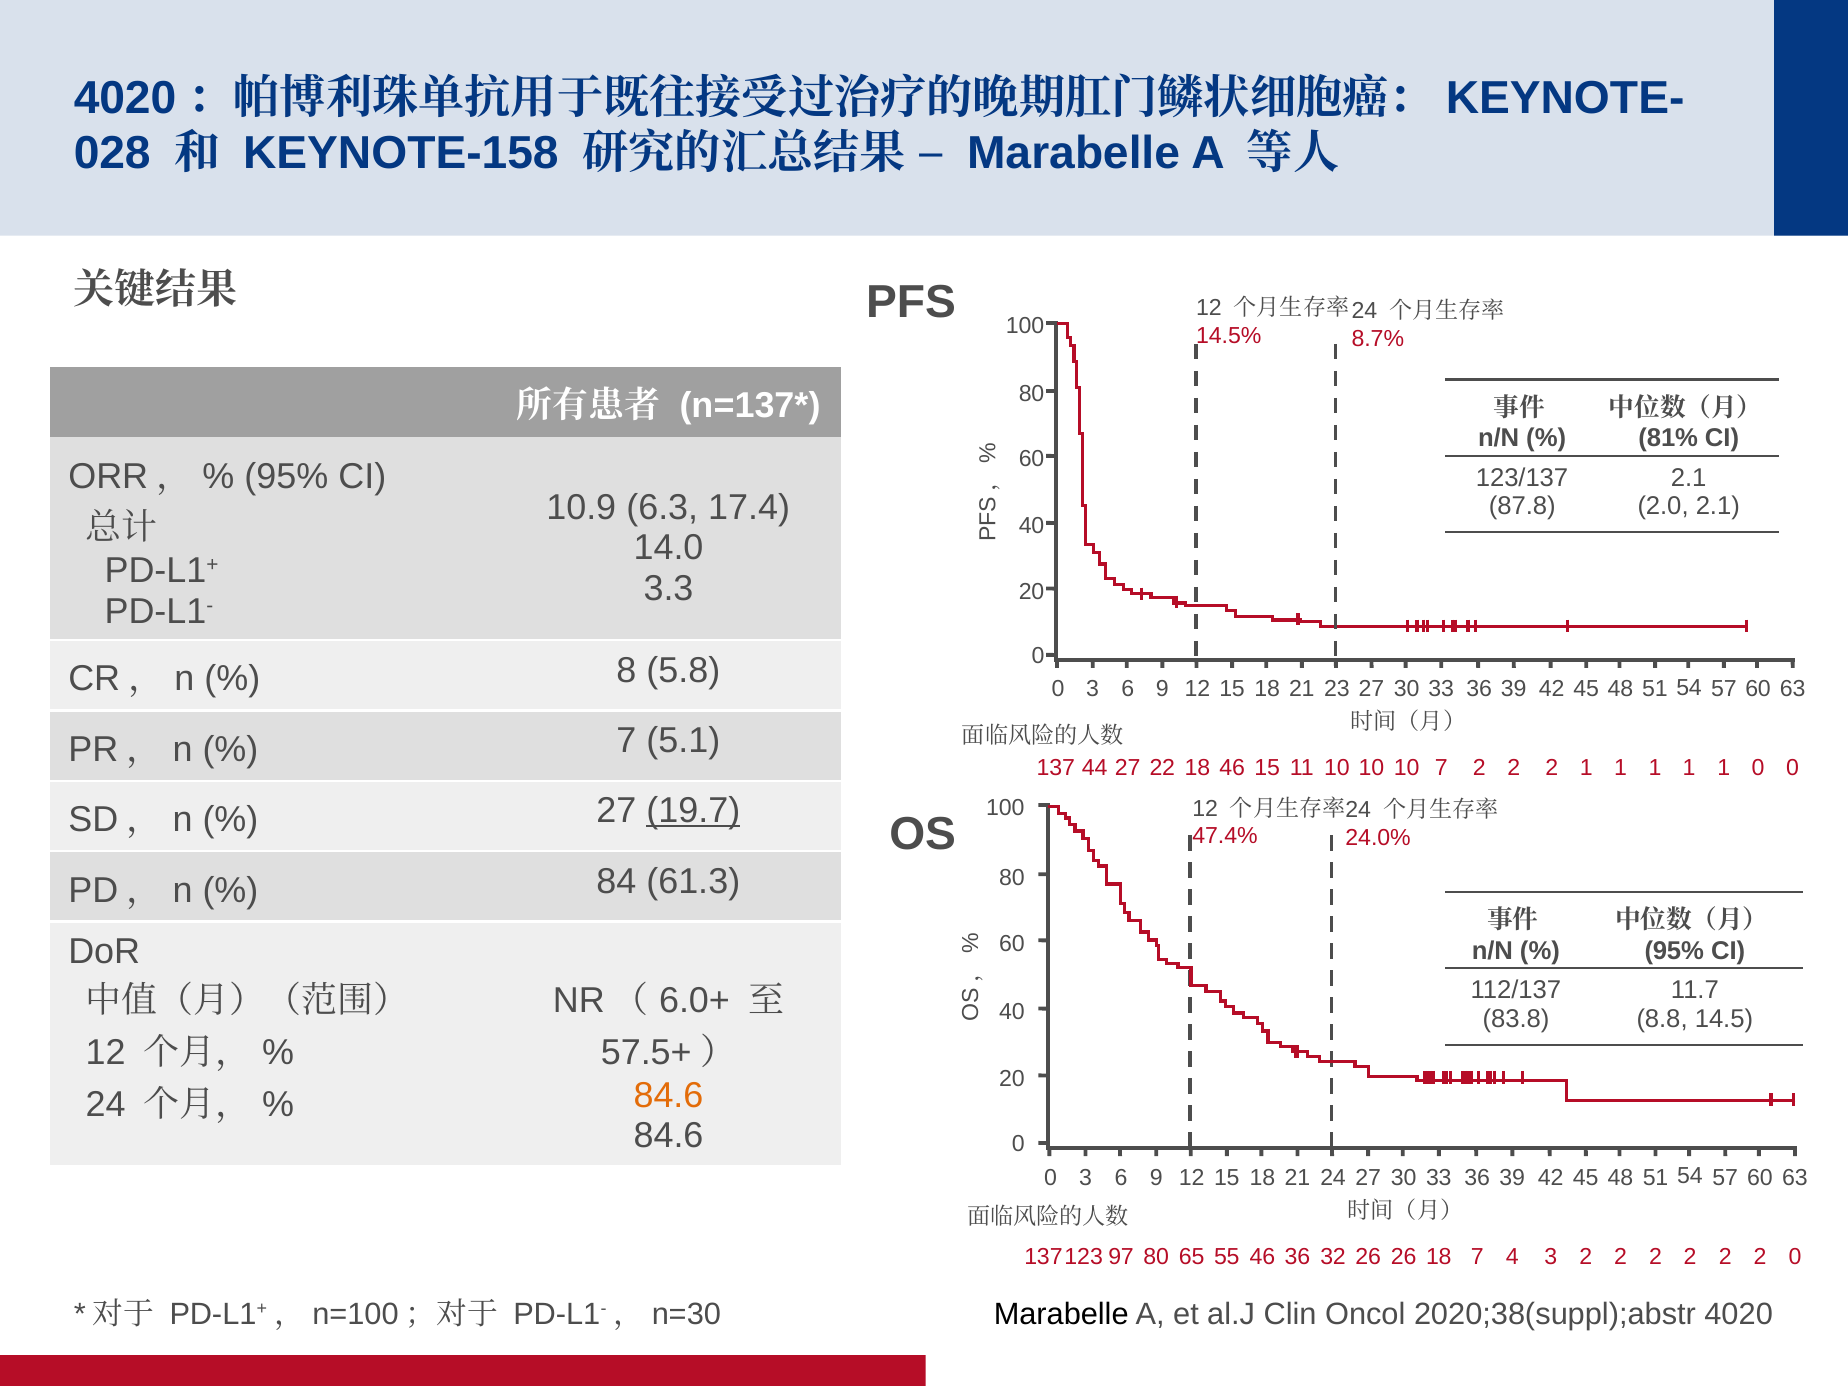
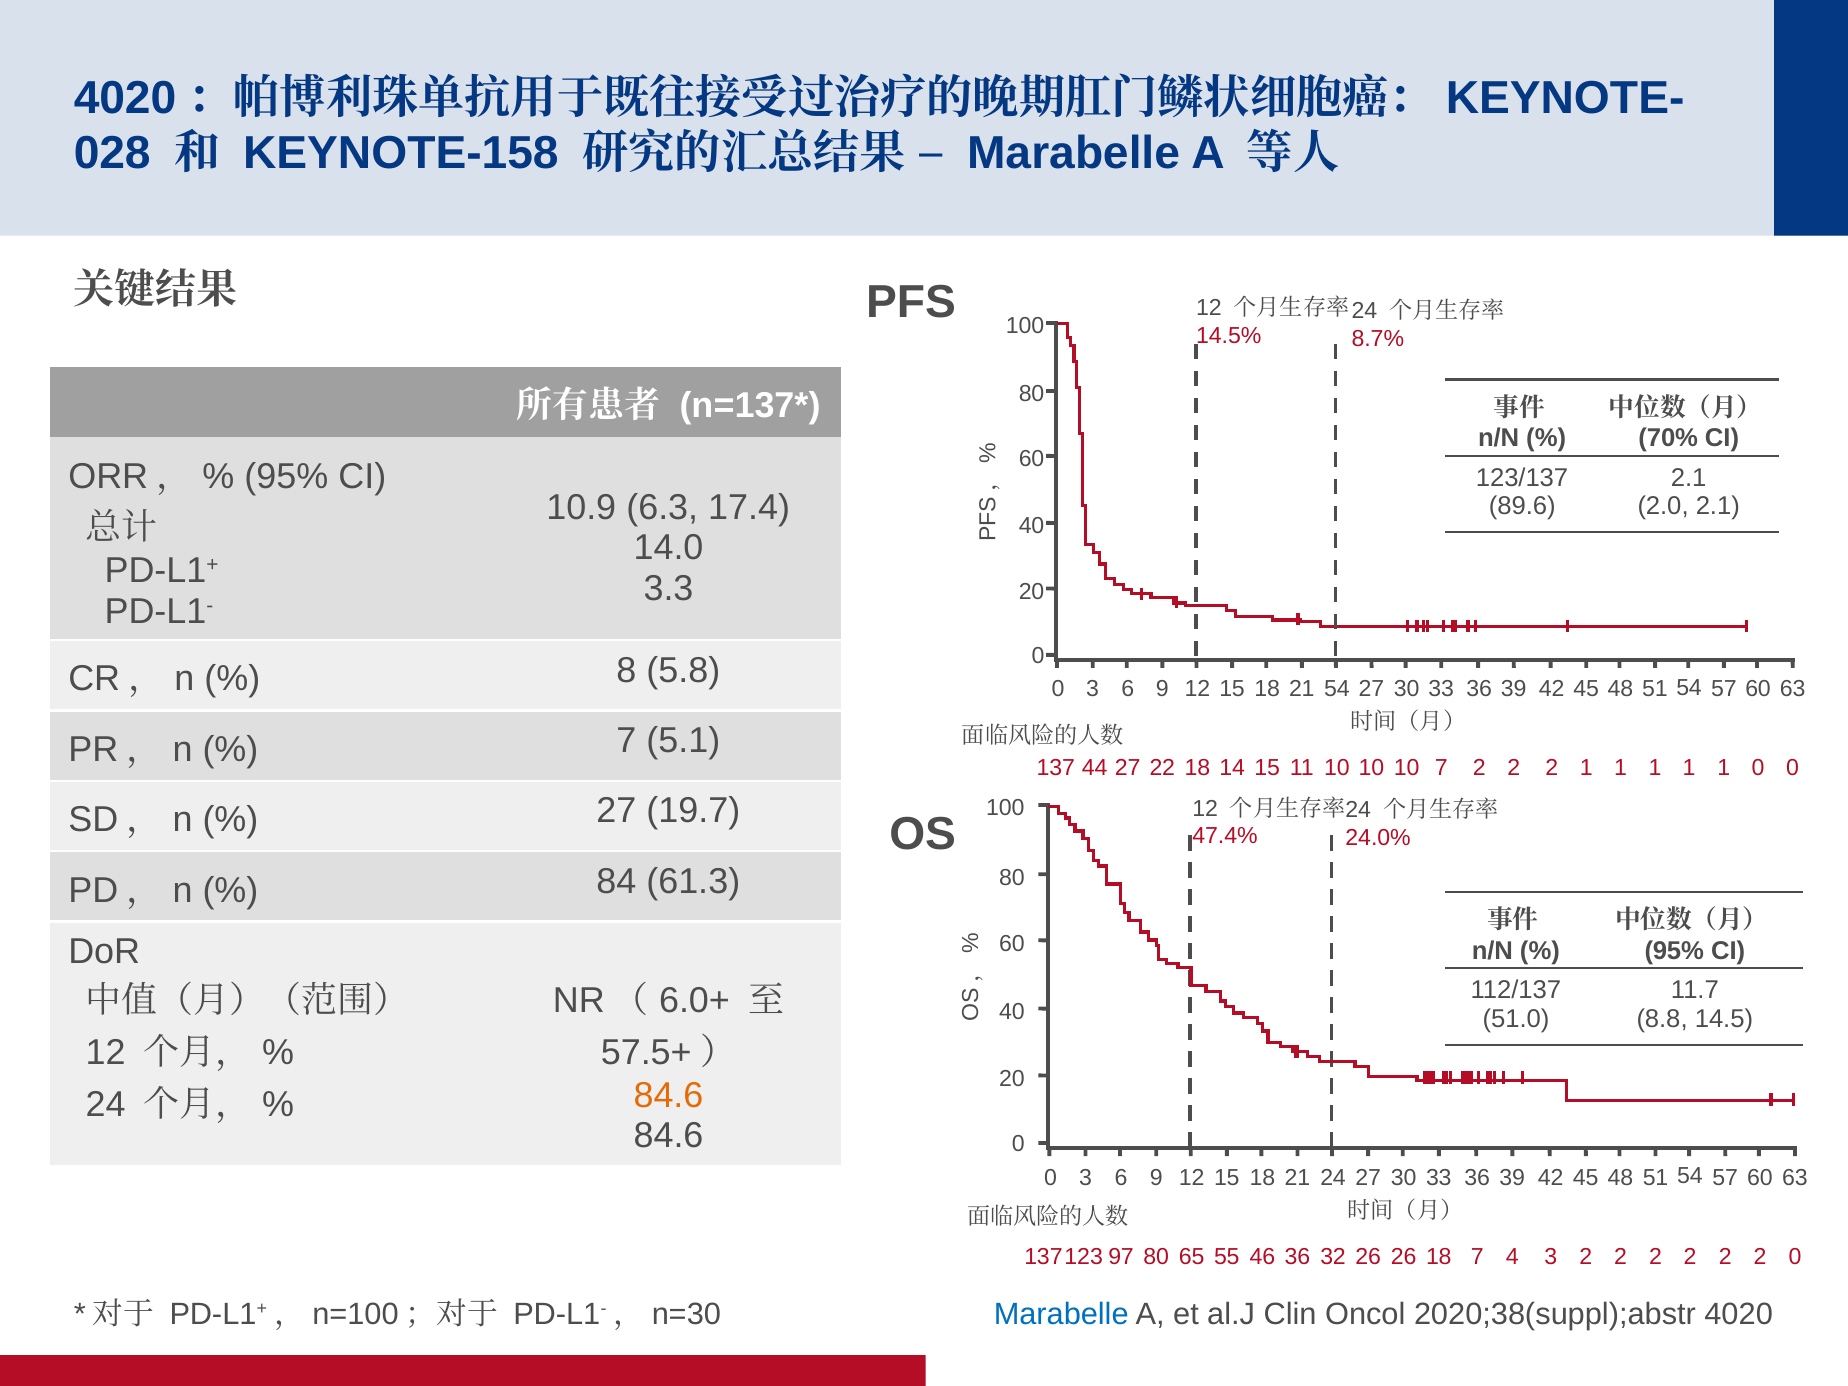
81%: 81% -> 70%
87.8: 87.8 -> 89.6
21 23: 23 -> 54
18 46: 46 -> 14
19.7 underline: present -> none
83.8: 83.8 -> 51.0
Marabelle at (1061, 1314) colour: black -> blue
